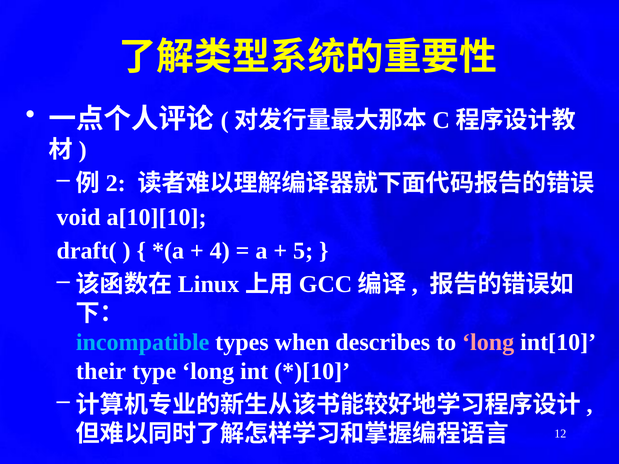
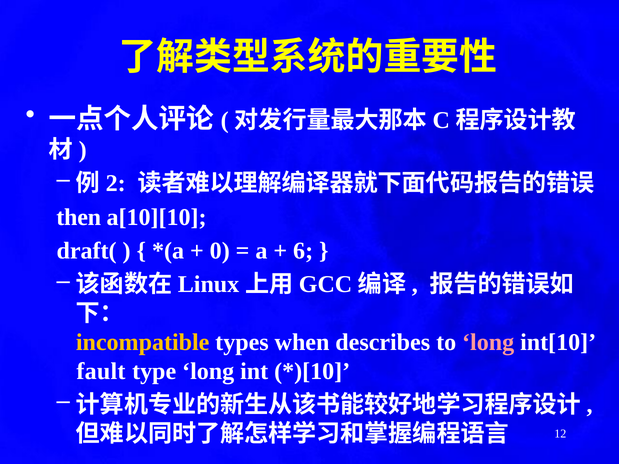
void: void -> then
4: 4 -> 0
5: 5 -> 6
incompatible colour: light blue -> yellow
their: their -> fault
